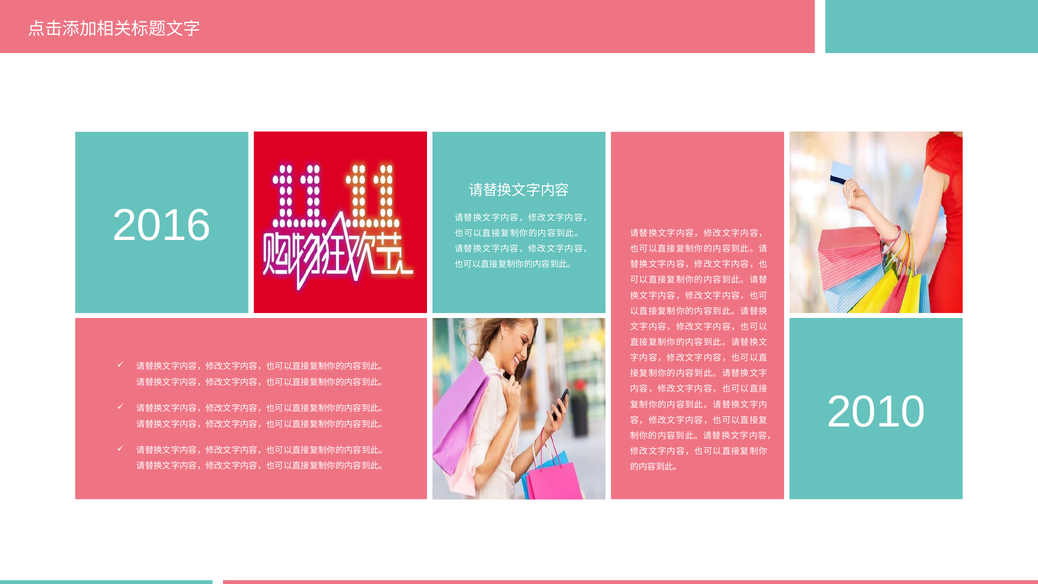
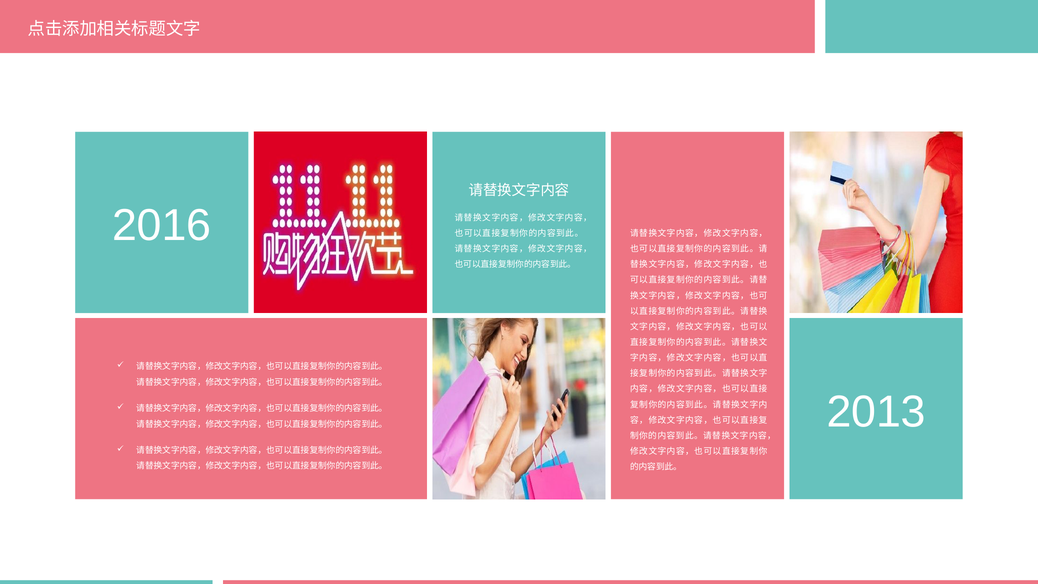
2010: 2010 -> 2013
